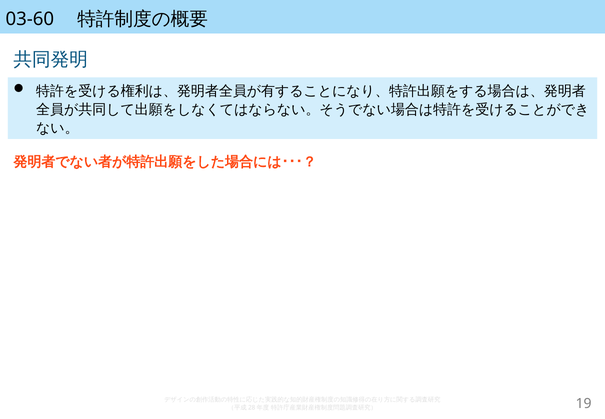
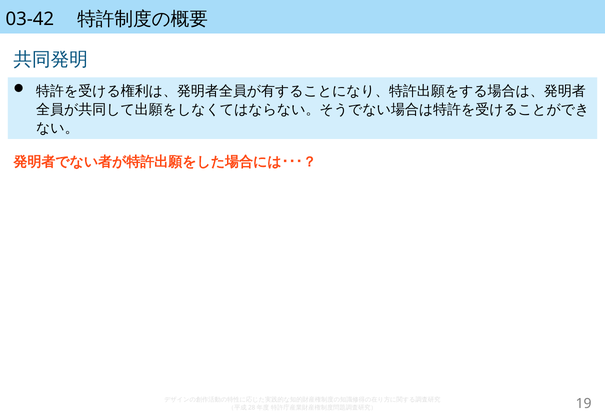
03-60: 03-60 -> 03-42
